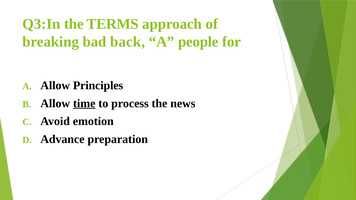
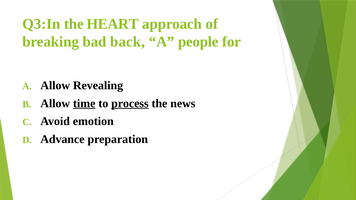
TERMS: TERMS -> HEART
Principles: Principles -> Revealing
process underline: none -> present
